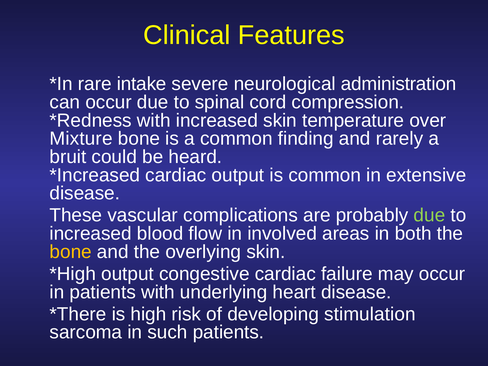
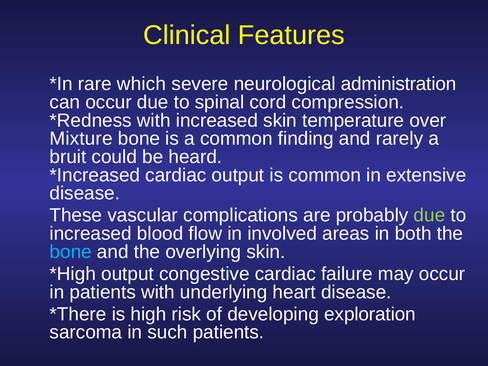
intake: intake -> which
bone at (71, 252) colour: yellow -> light blue
stimulation: stimulation -> exploration
